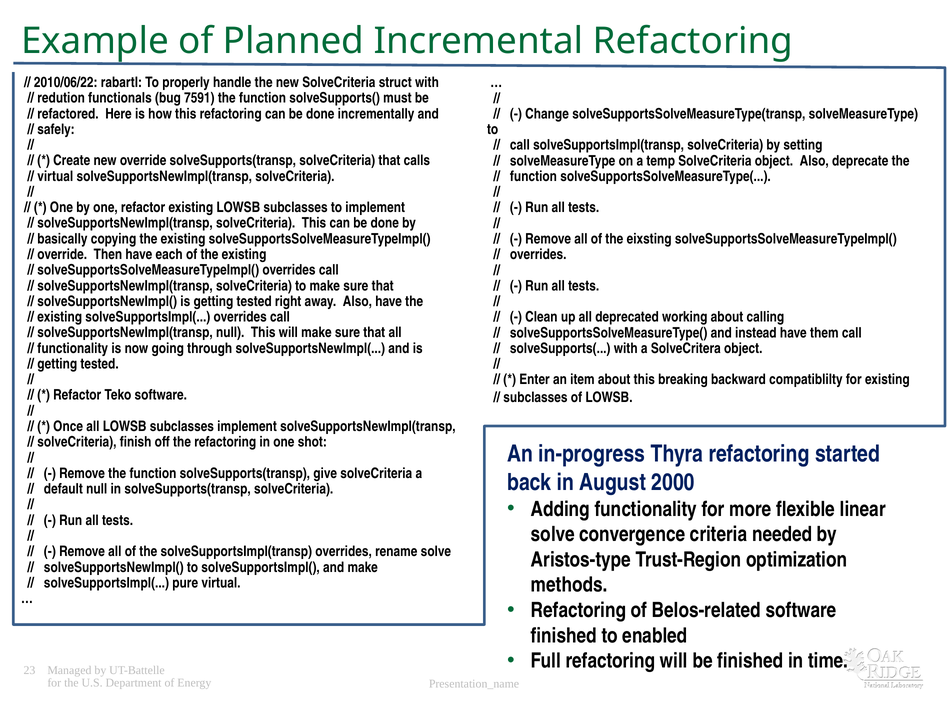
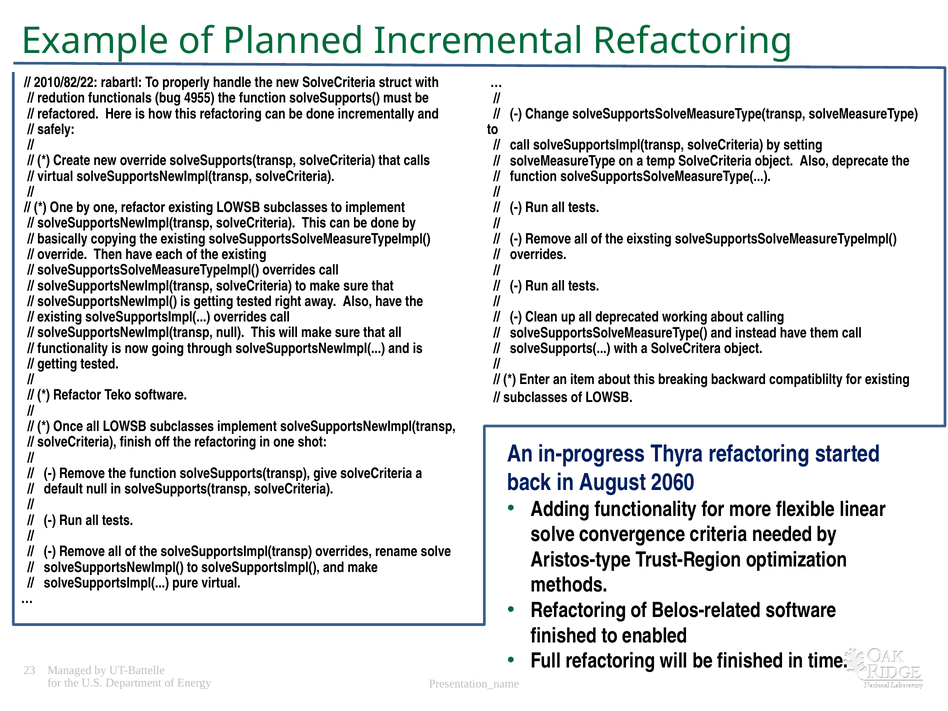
2010/06/22: 2010/06/22 -> 2010/82/22
7591: 7591 -> 4955
2000: 2000 -> 2060
